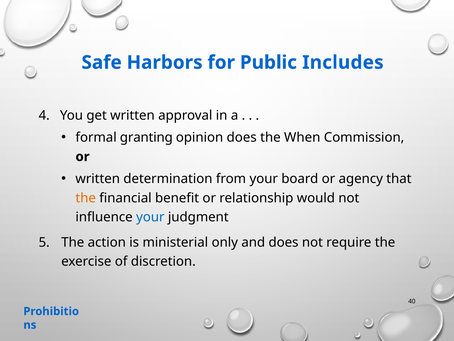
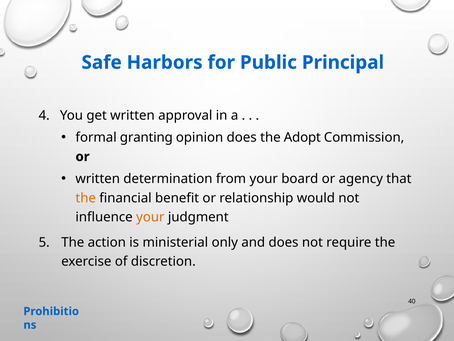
Includes: Includes -> Principal
When: When -> Adopt
your at (150, 217) colour: blue -> orange
